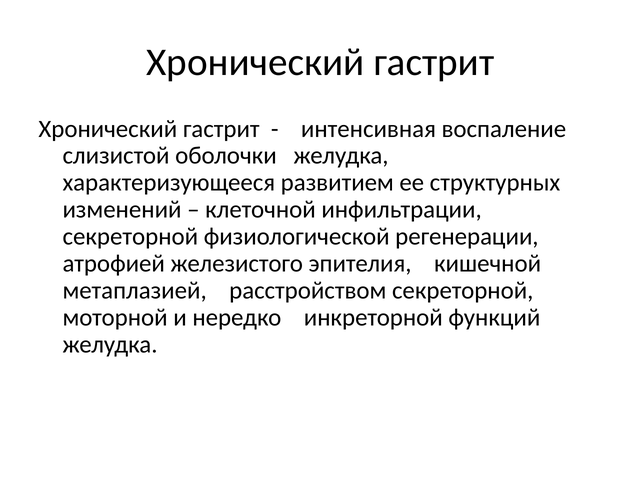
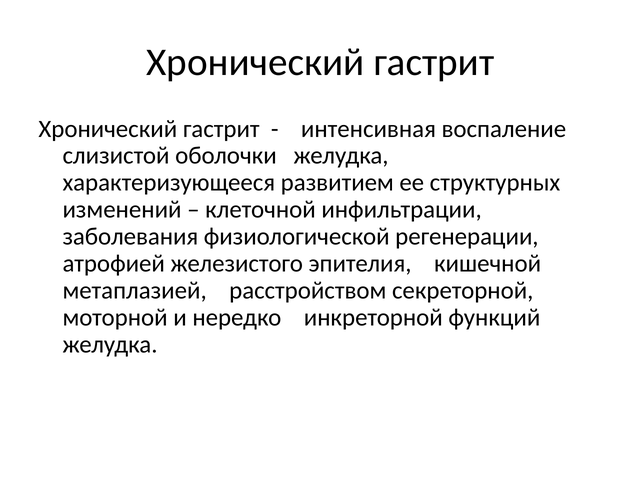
секреторной at (130, 236): секреторной -> заболевания
